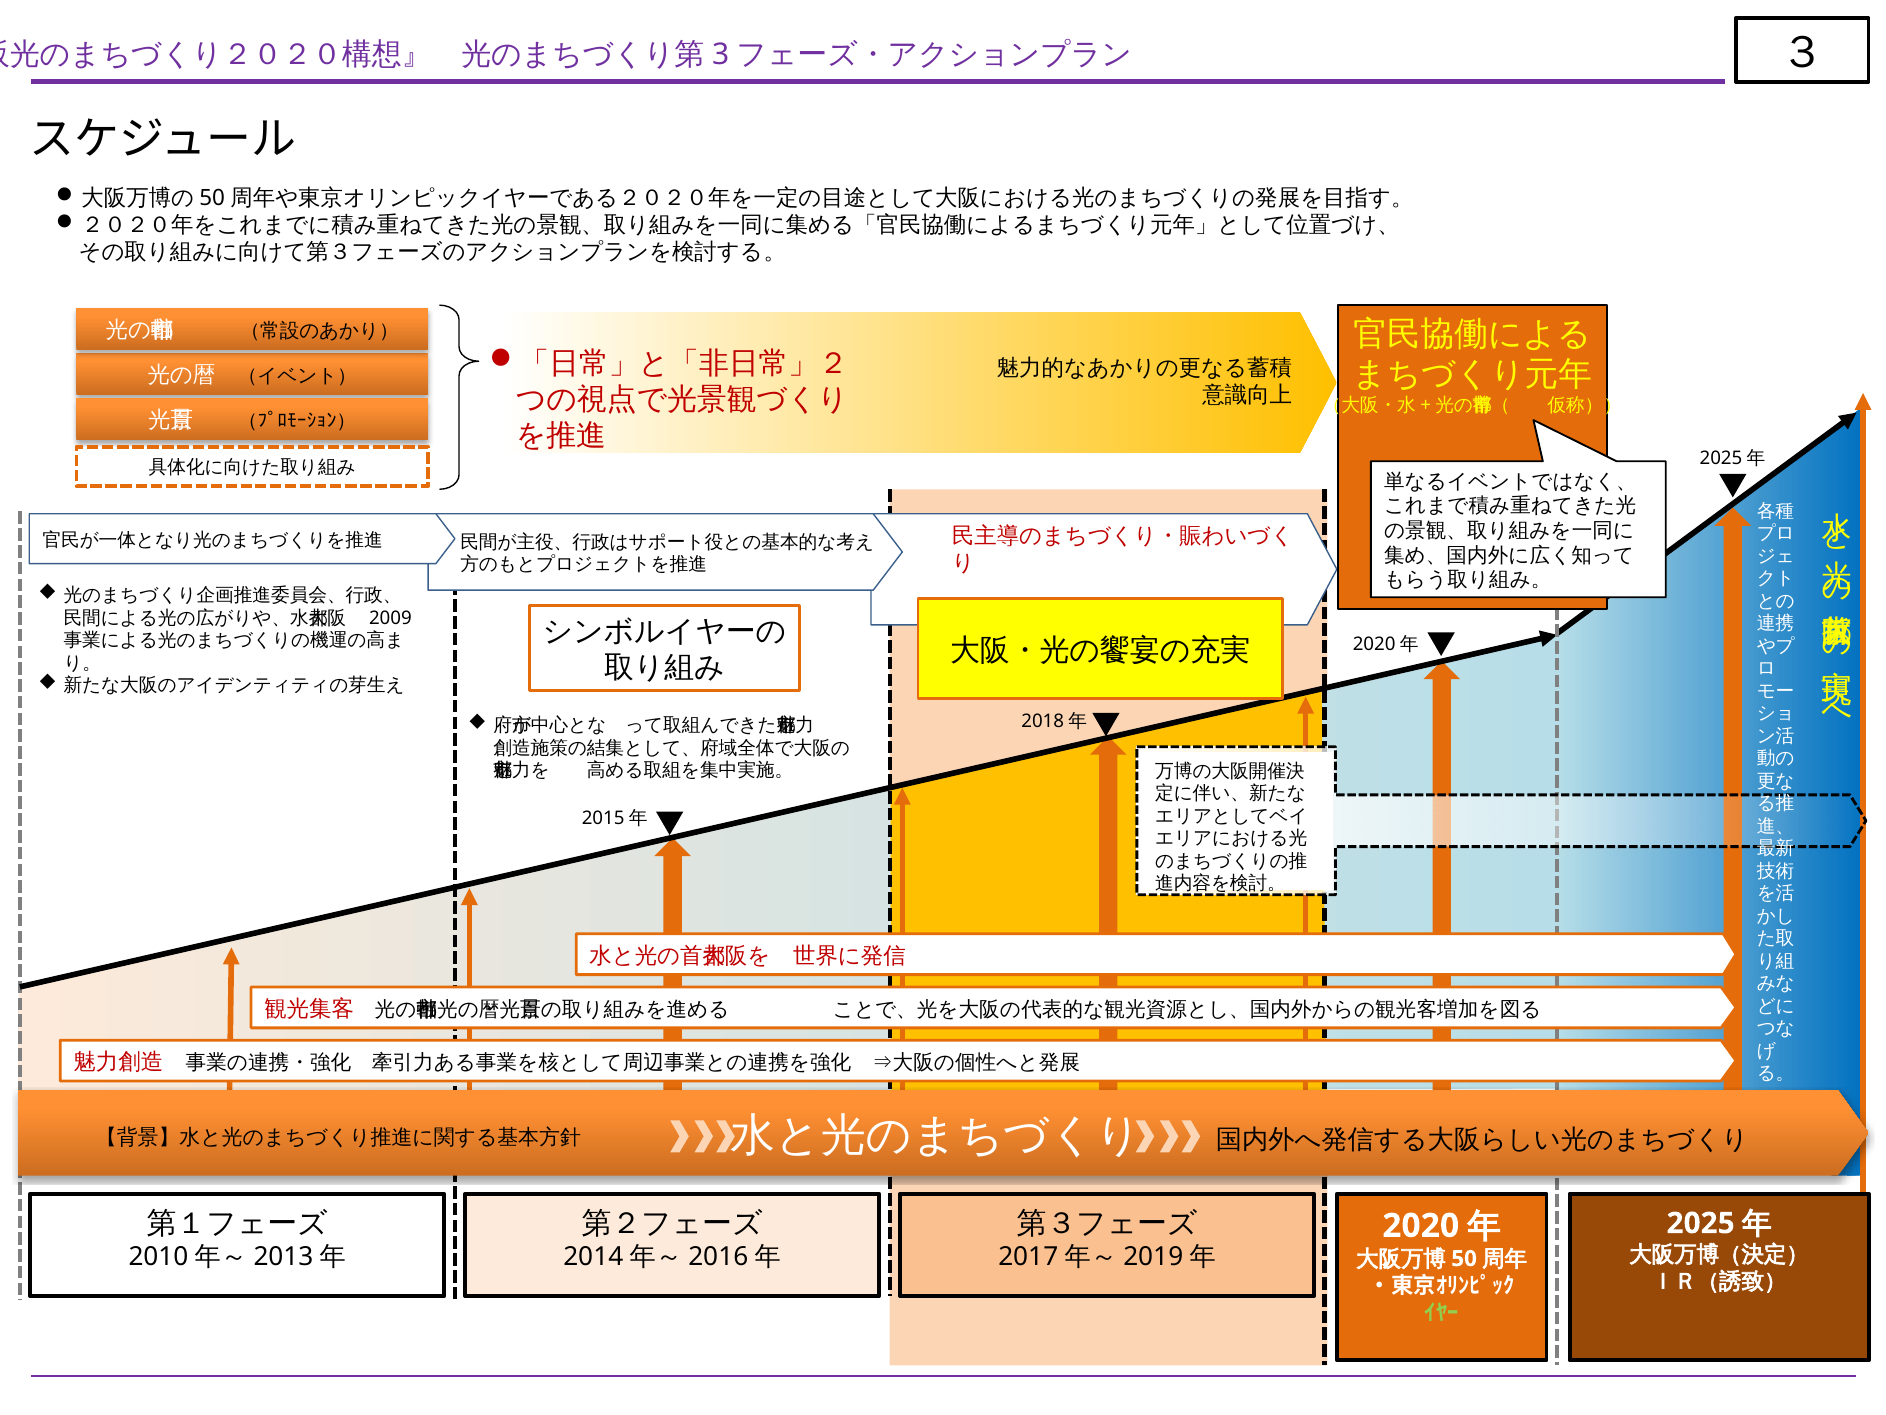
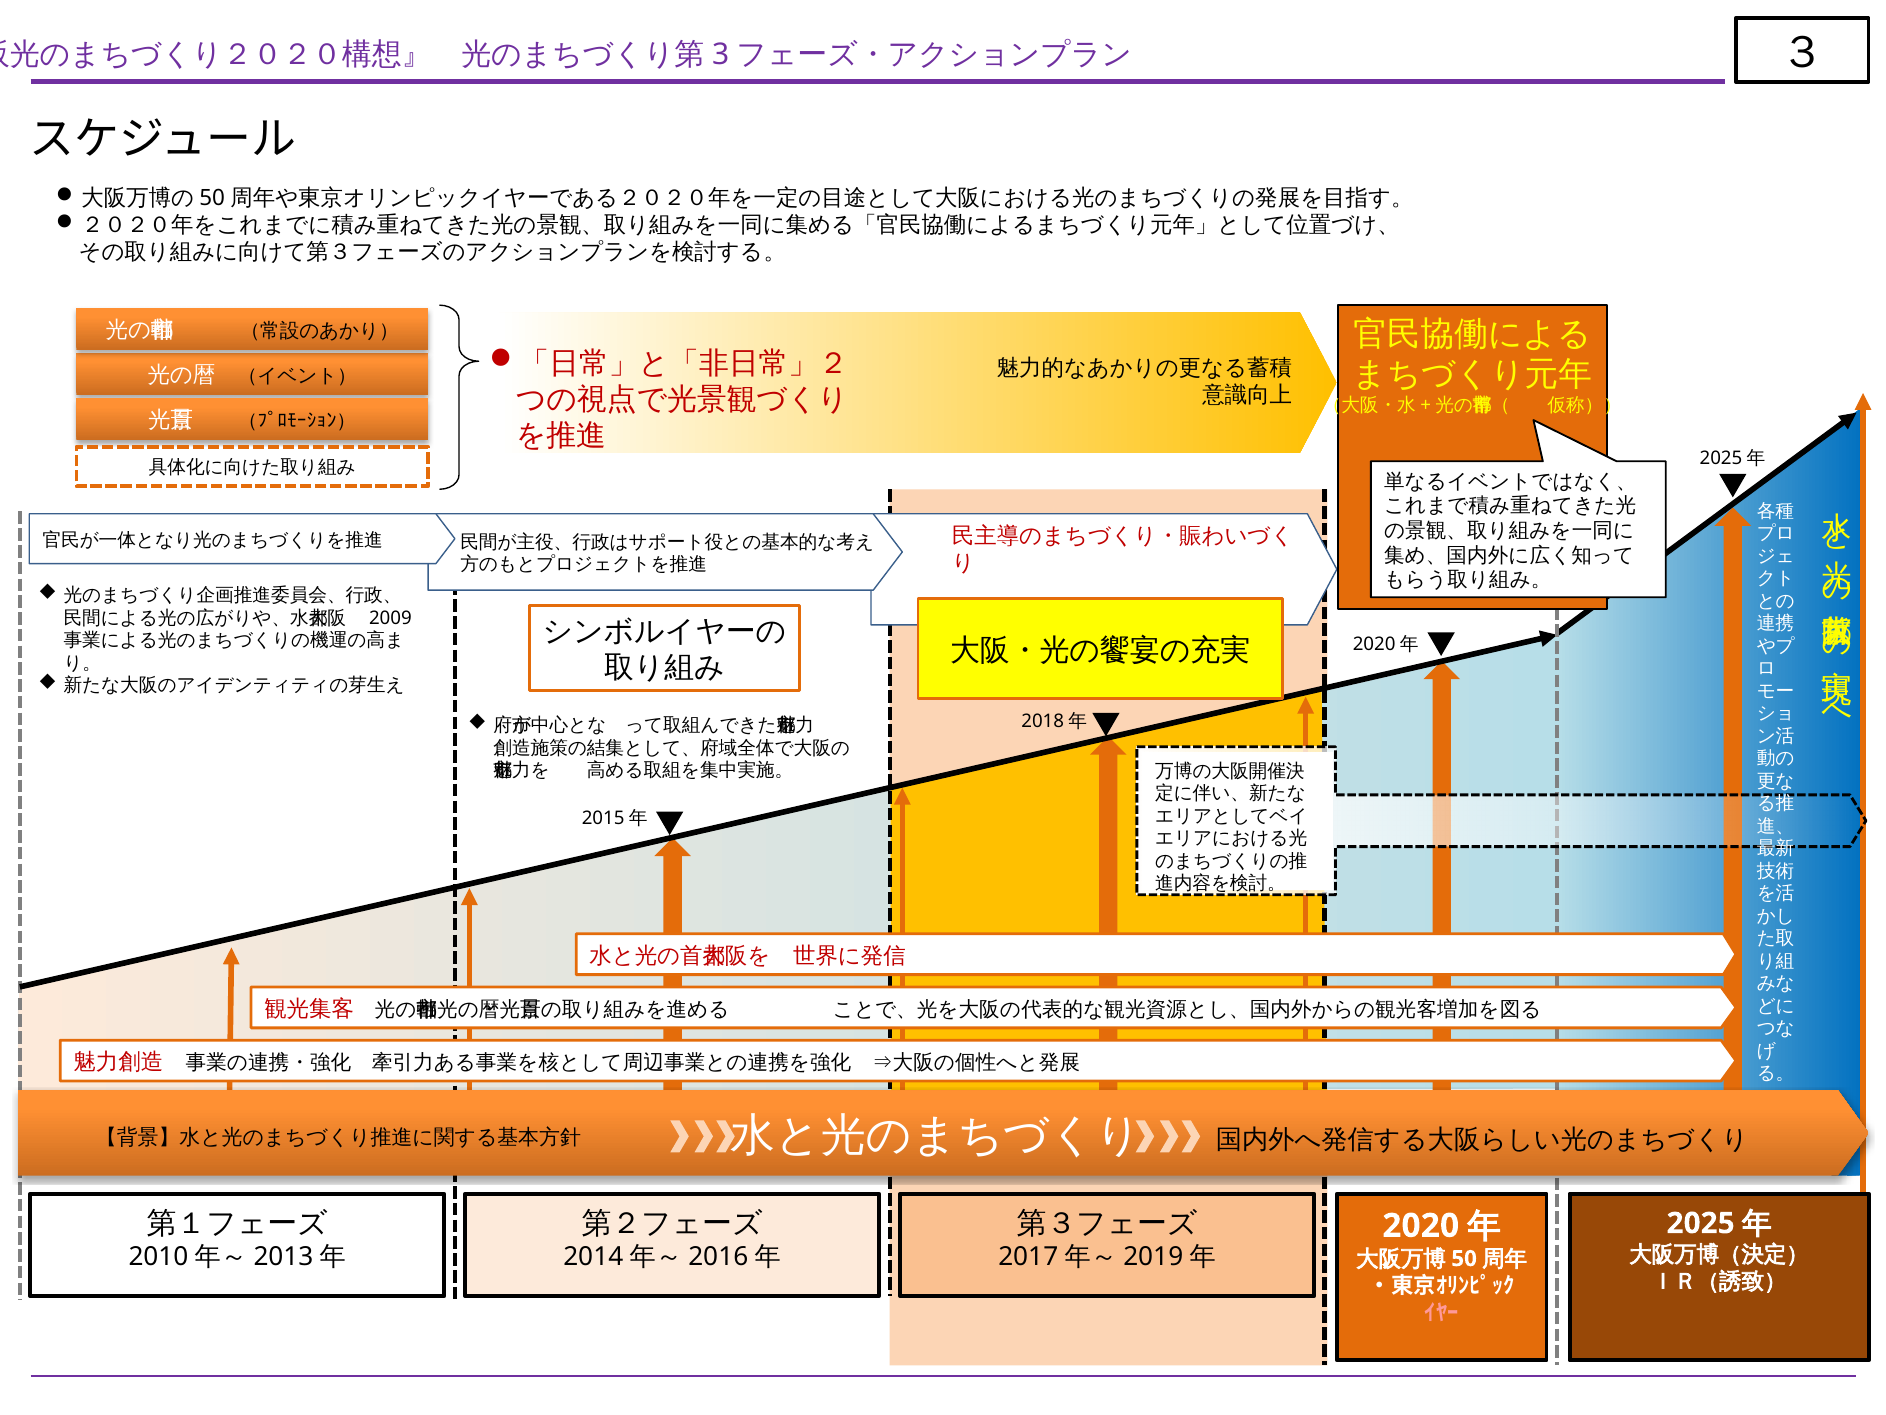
ｲﾔｰ colour: light green -> pink
